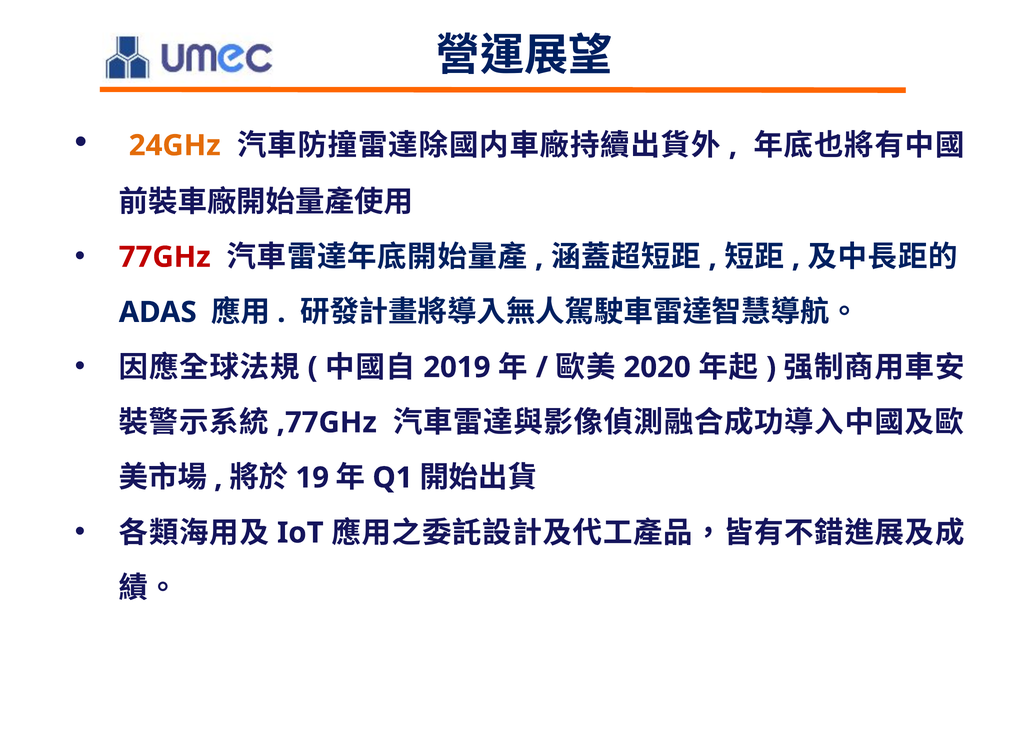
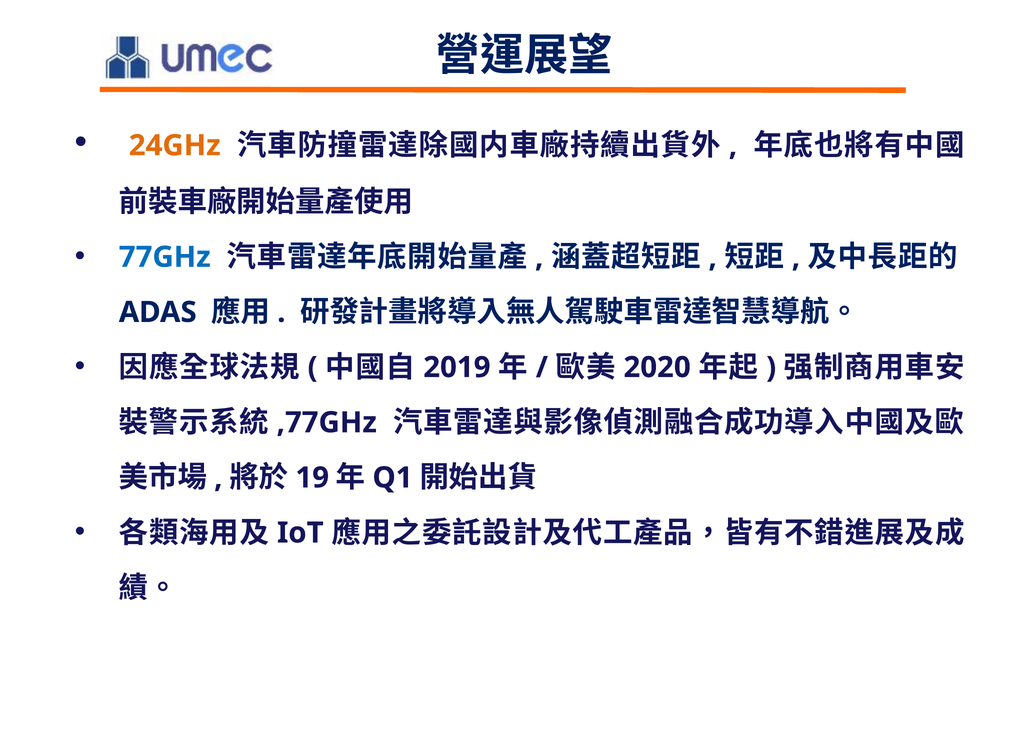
77GHz colour: red -> blue
